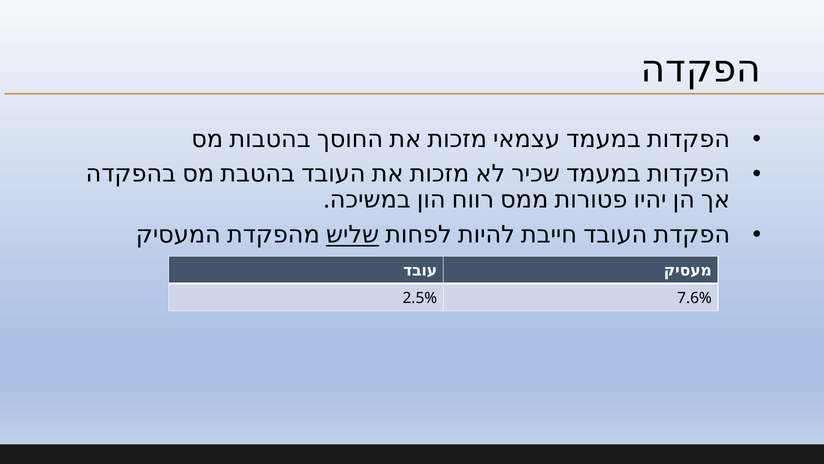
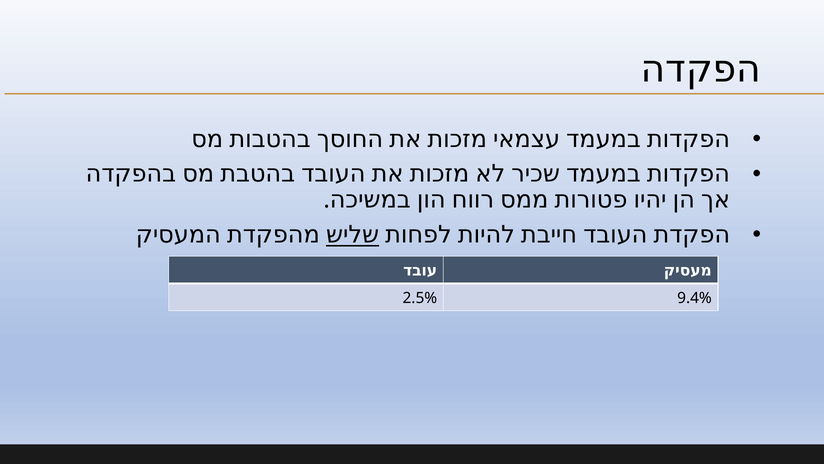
7.6%: 7.6% -> 9.4%
